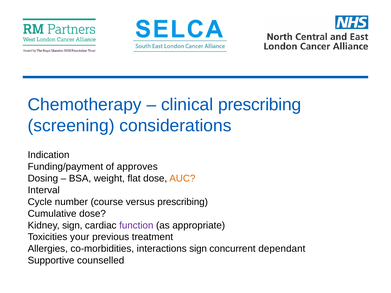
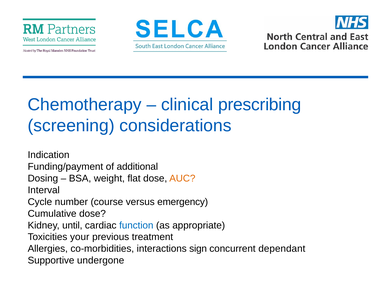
approves: approves -> additional
versus prescribing: prescribing -> emergency
Kidney sign: sign -> until
function colour: purple -> blue
counselled: counselled -> undergone
